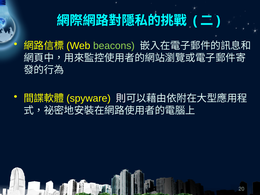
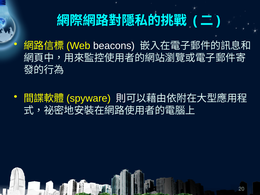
beacons colour: light green -> white
